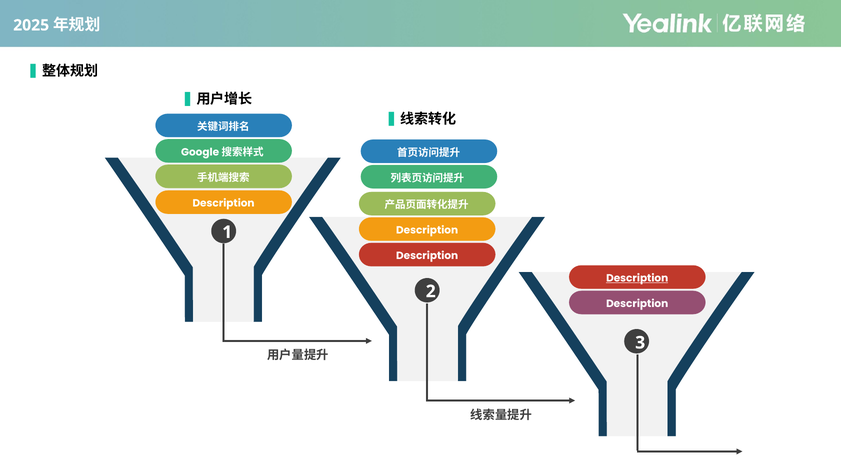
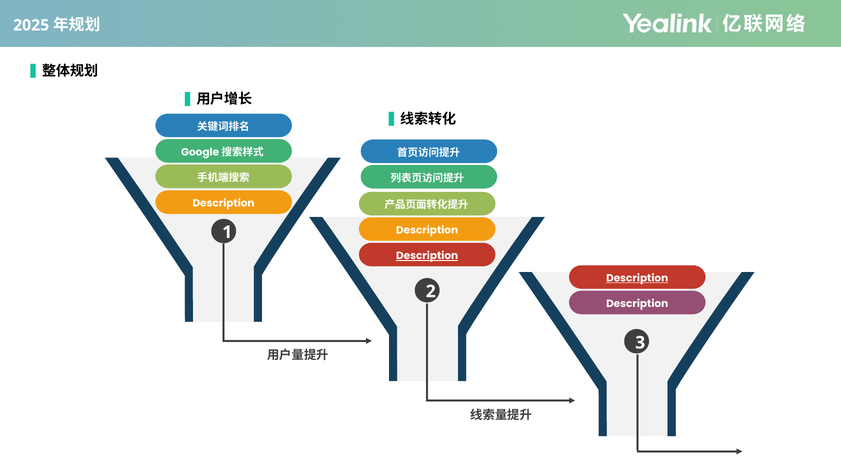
Description at (427, 256) underline: none -> present
